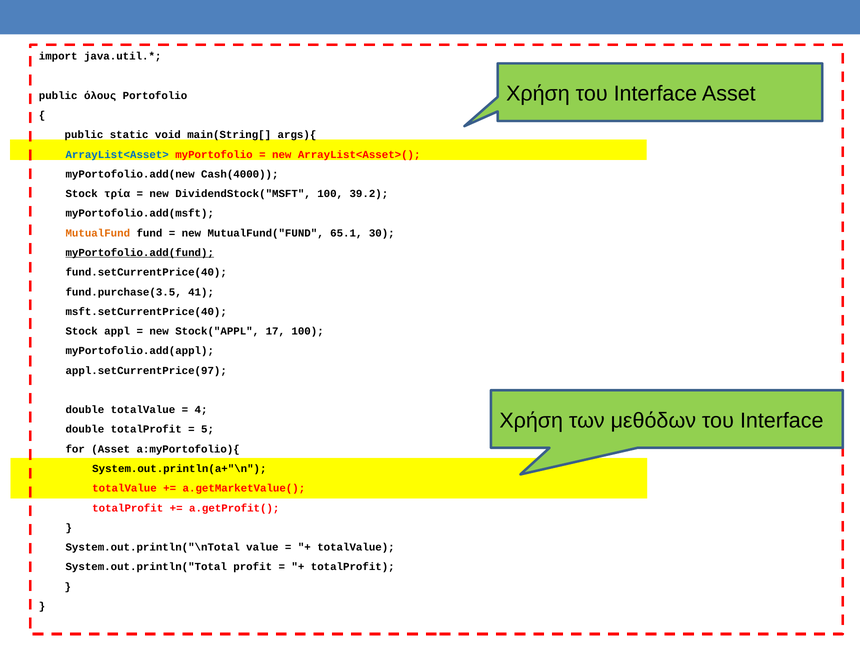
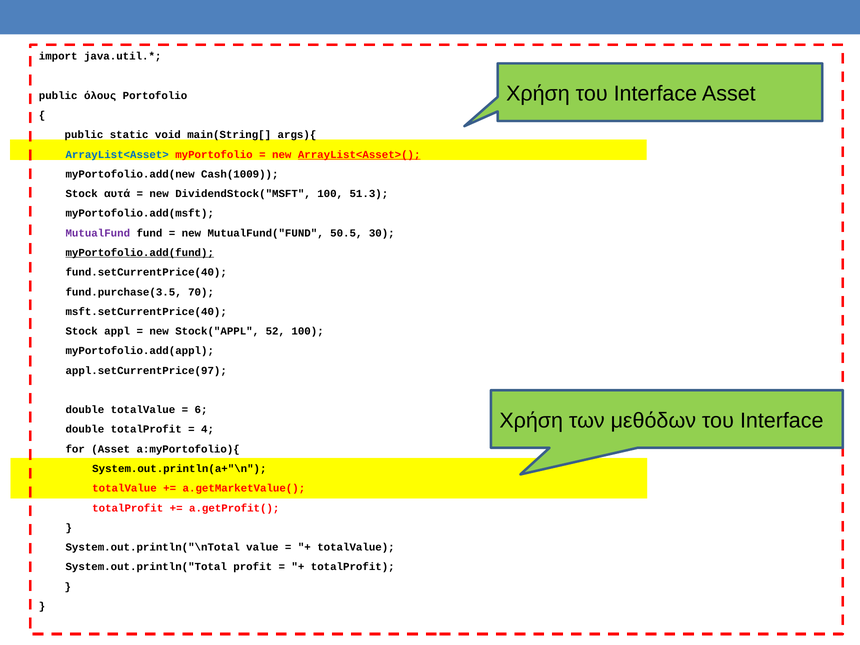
ArrayList<Asset>( underline: none -> present
Cash(4000: Cash(4000 -> Cash(1009
τρία: τρία -> αυτά
39.2: 39.2 -> 51.3
MutualFund colour: orange -> purple
65.1: 65.1 -> 50.5
41: 41 -> 70
17: 17 -> 52
4: 4 -> 6
5: 5 -> 4
